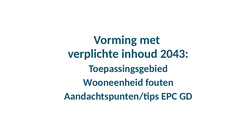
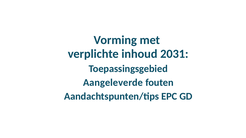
2043: 2043 -> 2031
Wooneenheid: Wooneenheid -> Aangeleverde
